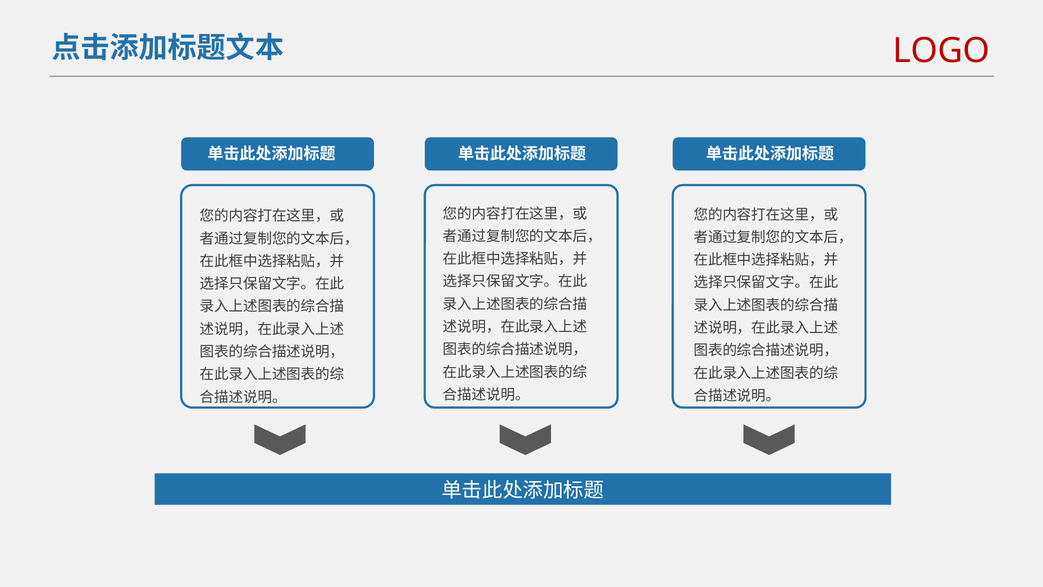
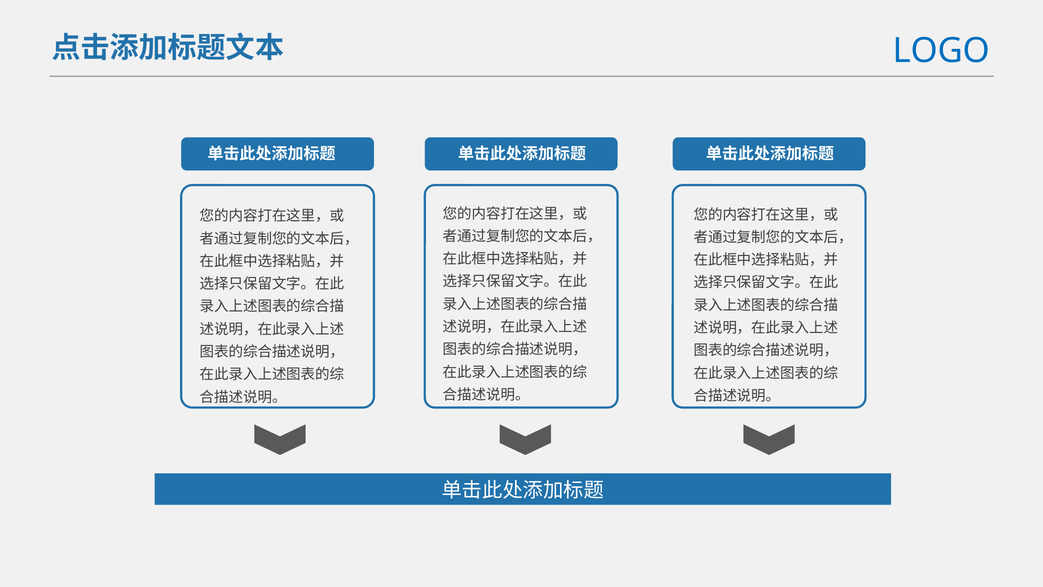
LOGO colour: red -> blue
